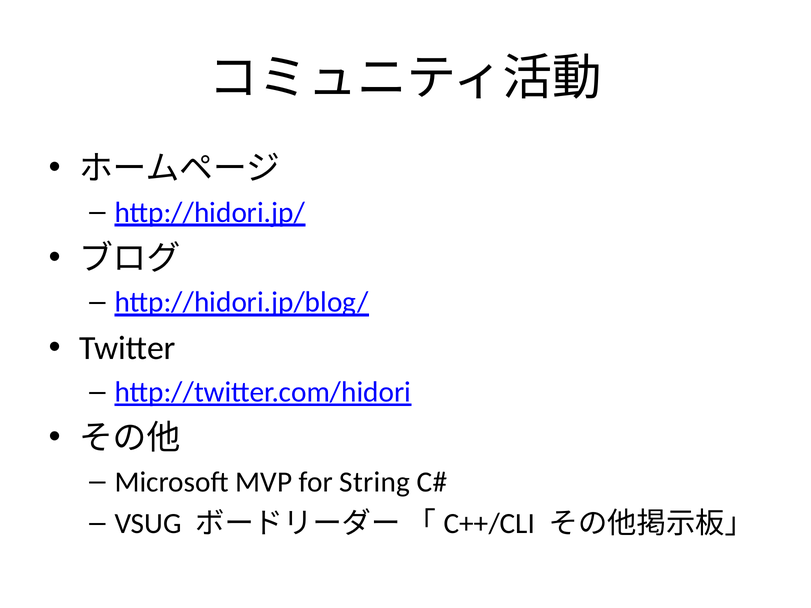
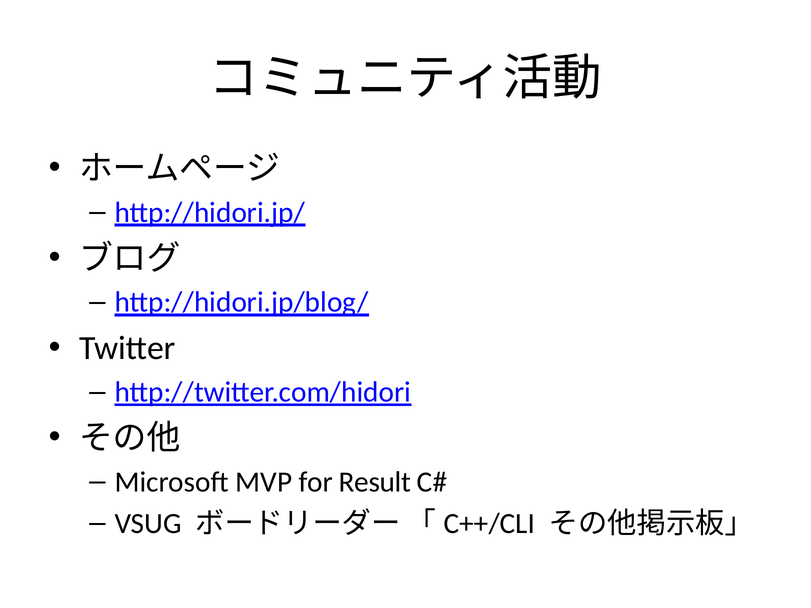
String: String -> Result
